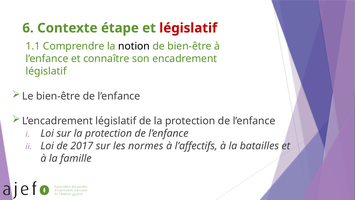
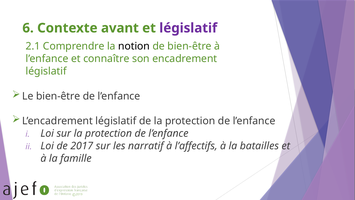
étape: étape -> avant
législatif at (188, 28) colour: red -> purple
1.1: 1.1 -> 2.1
normes: normes -> narratif
